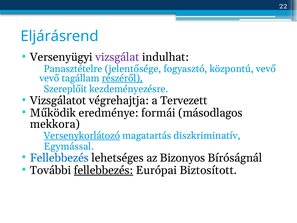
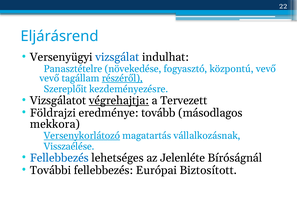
vizsgálat colour: purple -> blue
jelentősége: jelentősége -> növekedése
végrehajtja underline: none -> present
Működik: Működik -> Földrajzi
formái: formái -> tovább
diszkriminatív: diszkriminatív -> vállalkozásnak
Egymással: Egymással -> Visszaélése
Bizonyos: Bizonyos -> Jelenléte
fellebbezés at (104, 170) underline: present -> none
